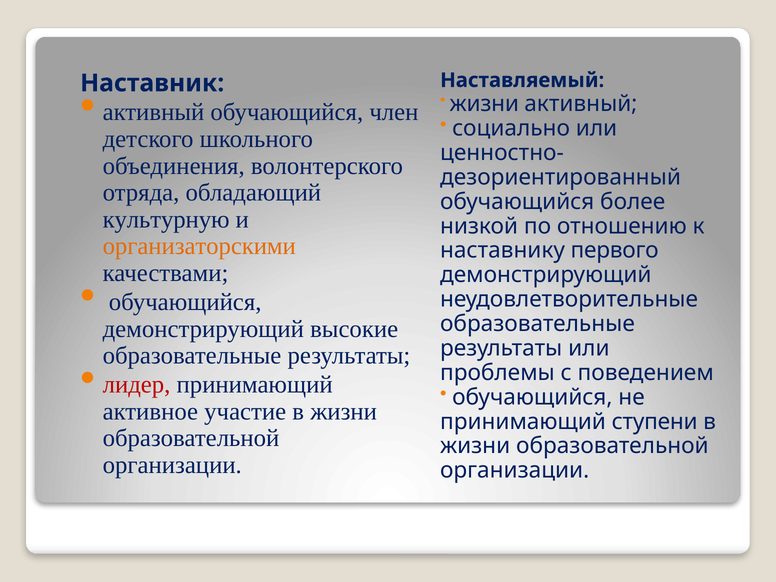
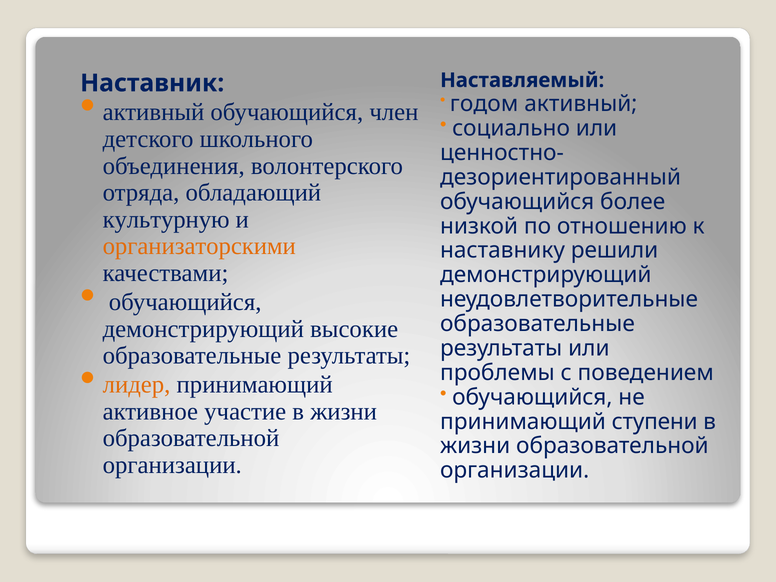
жизни at (484, 104): жизни -> годом
первого: первого -> решили
лидер colour: red -> orange
